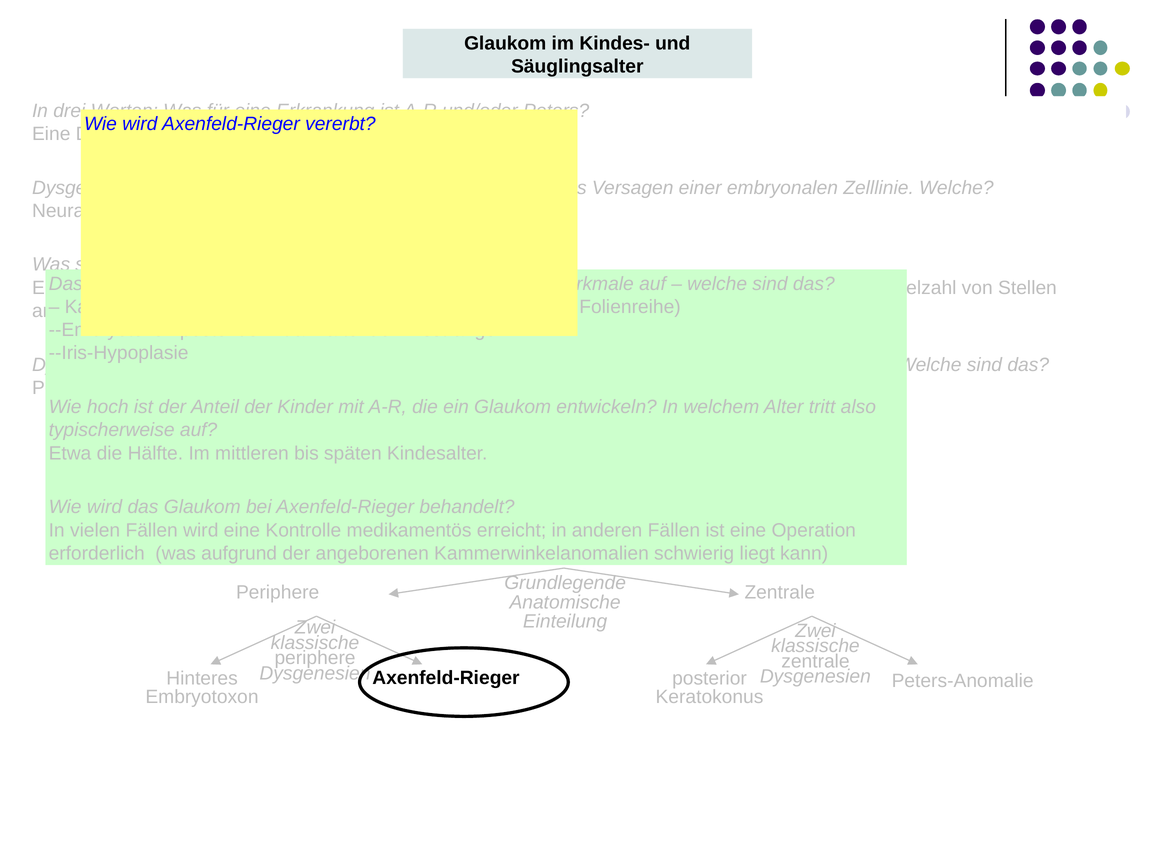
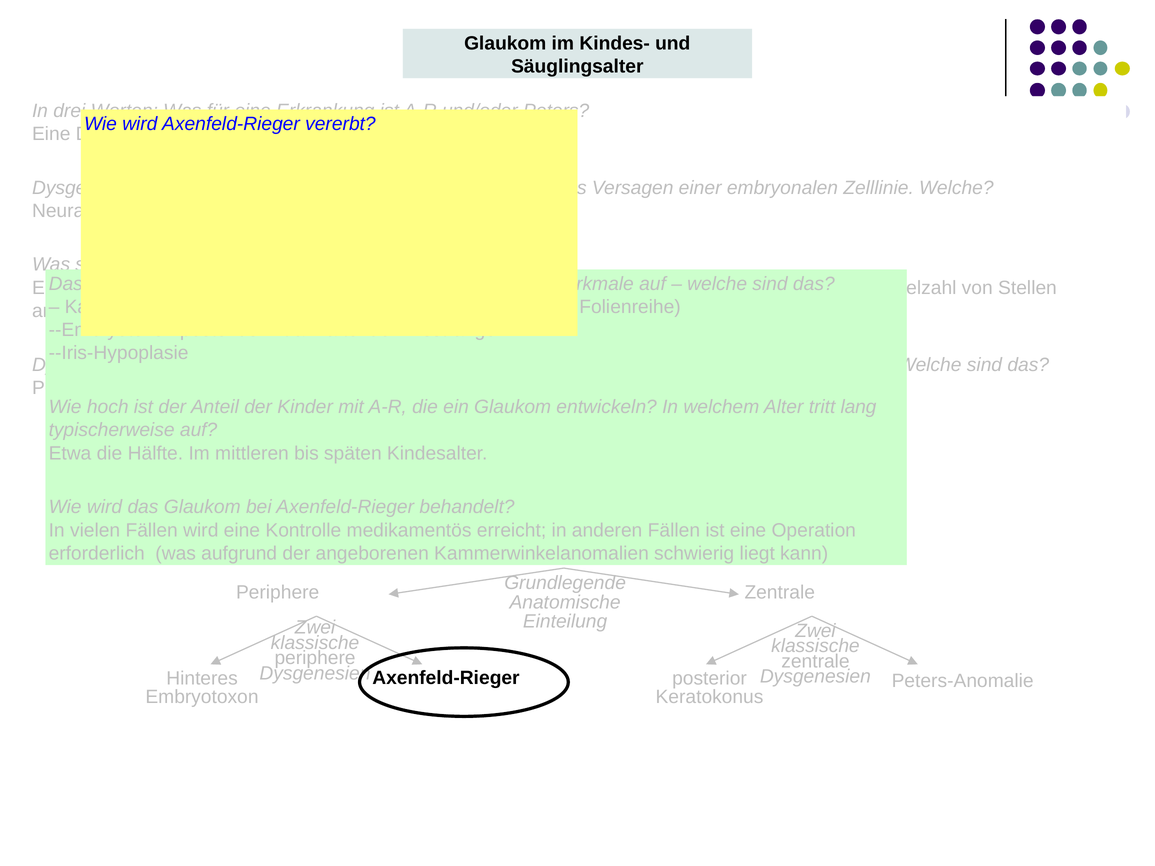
also: also -> lang
